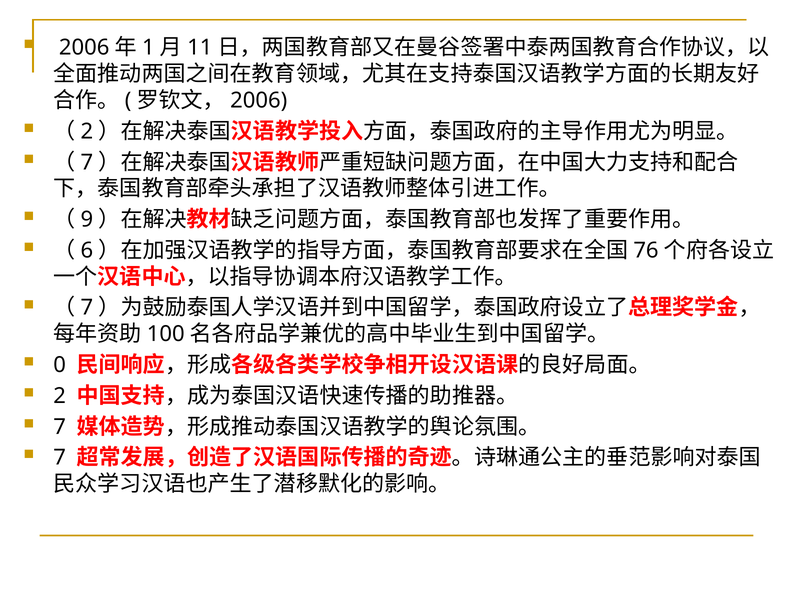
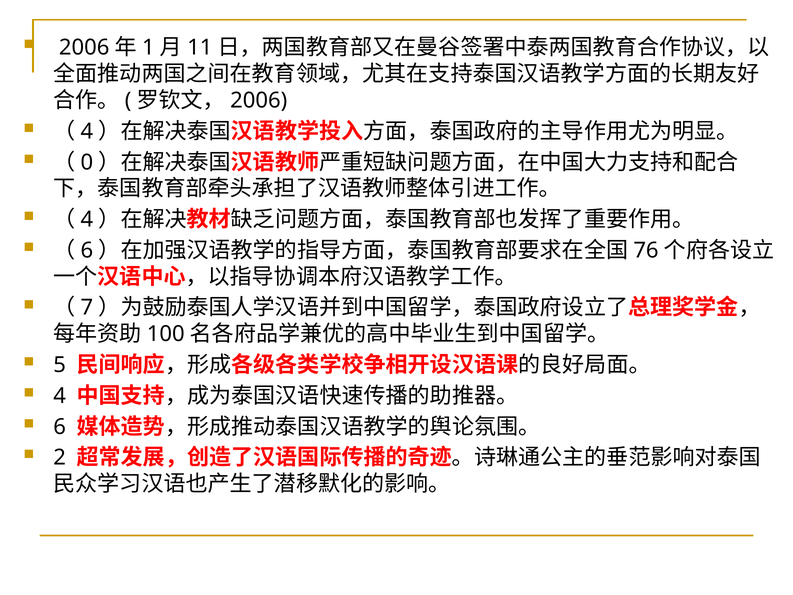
2 at (87, 131): 2 -> 4
7 at (87, 162): 7 -> 0
9 at (87, 219): 9 -> 4
0: 0 -> 5
2 at (60, 396): 2 -> 4
7 at (60, 427): 7 -> 6
7 at (60, 457): 7 -> 2
